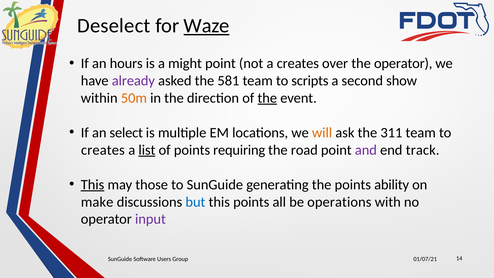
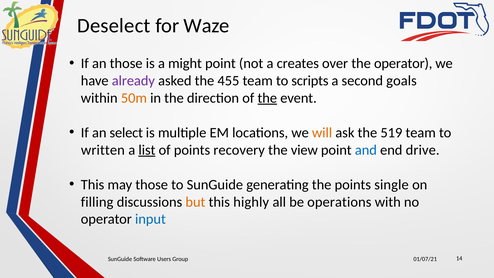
Waze underline: present -> none
an hours: hours -> those
581: 581 -> 455
show: show -> goals
311: 311 -> 519
creates at (103, 150): creates -> written
requiring: requiring -> recovery
road: road -> view
and colour: purple -> blue
track: track -> drive
This at (93, 185) underline: present -> none
ability: ability -> single
make: make -> filling
but colour: blue -> orange
this points: points -> highly
input colour: purple -> blue
